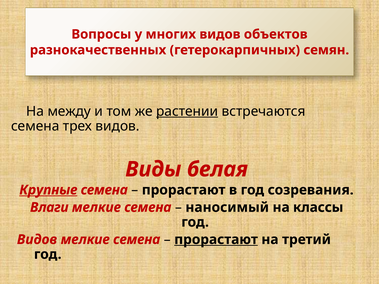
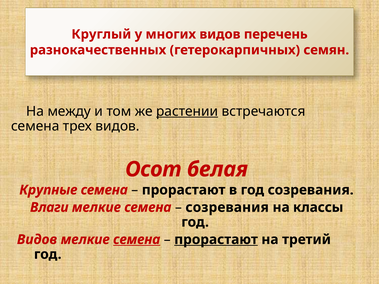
Вопросы: Вопросы -> Круглый
объектов: объектов -> перечень
Виды: Виды -> Осот
Крупные underline: present -> none
наносимый at (227, 208): наносимый -> созревания
семена at (137, 240) underline: none -> present
